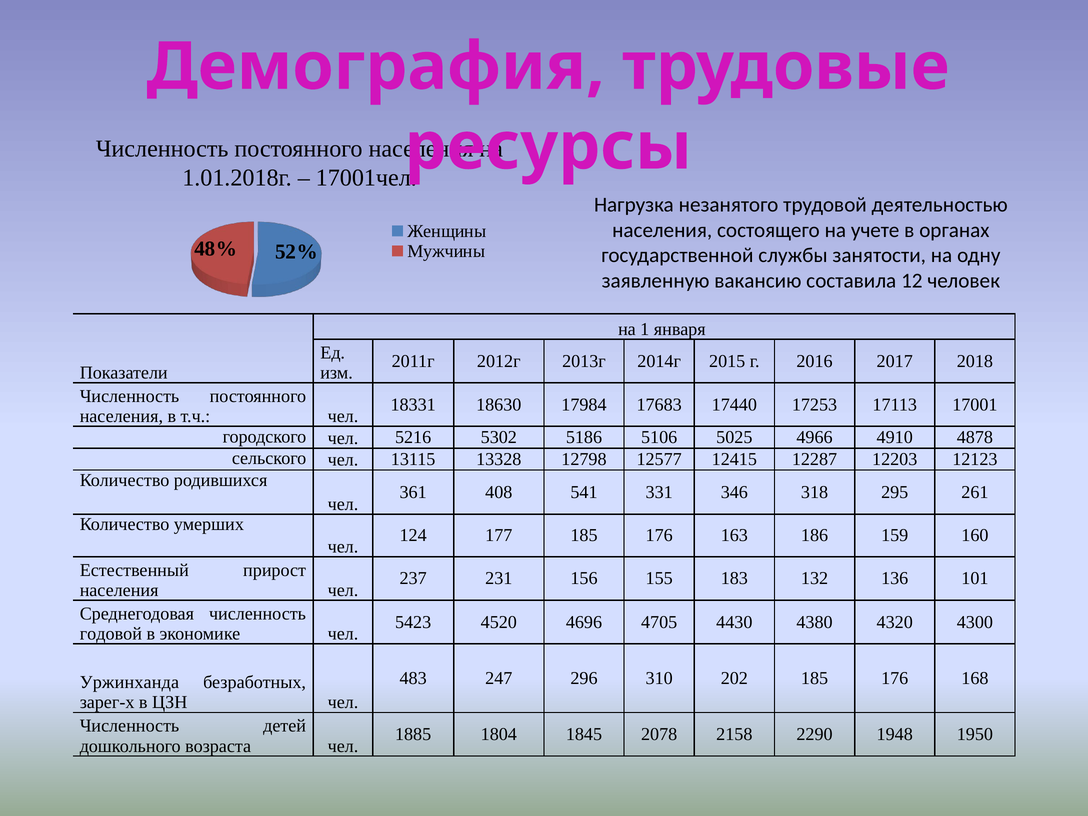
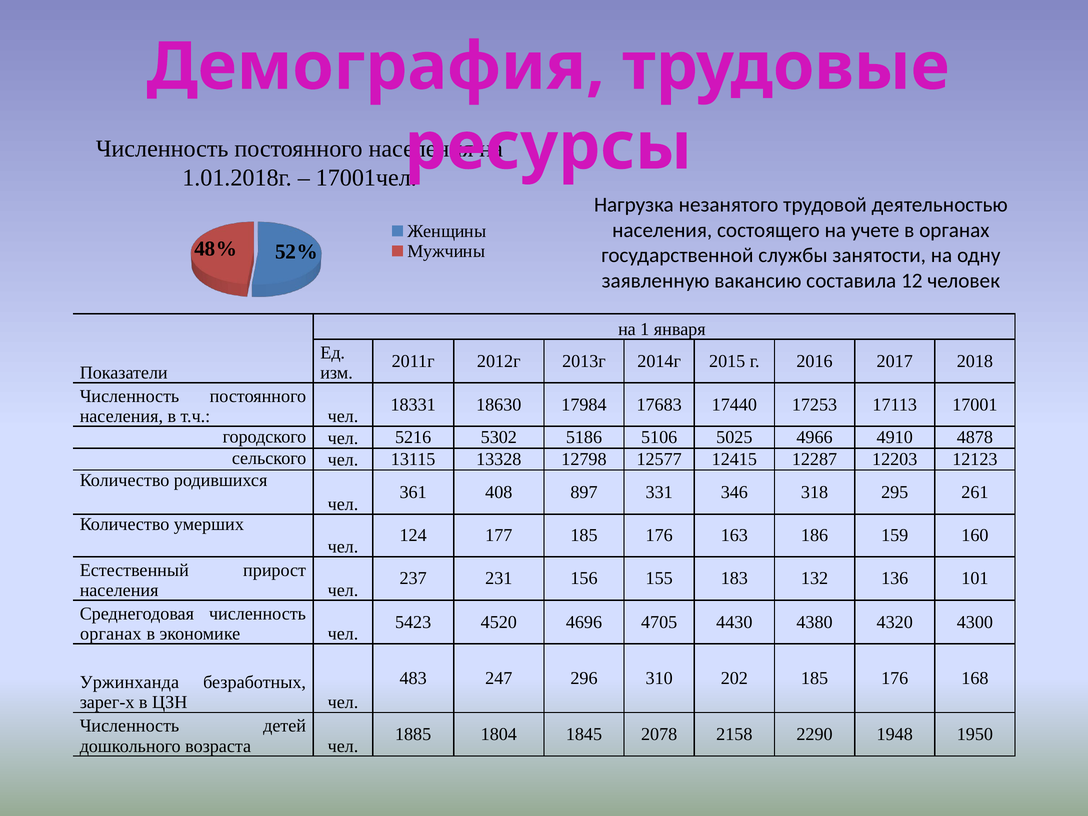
541: 541 -> 897
годовой at (111, 634): годовой -> органах
